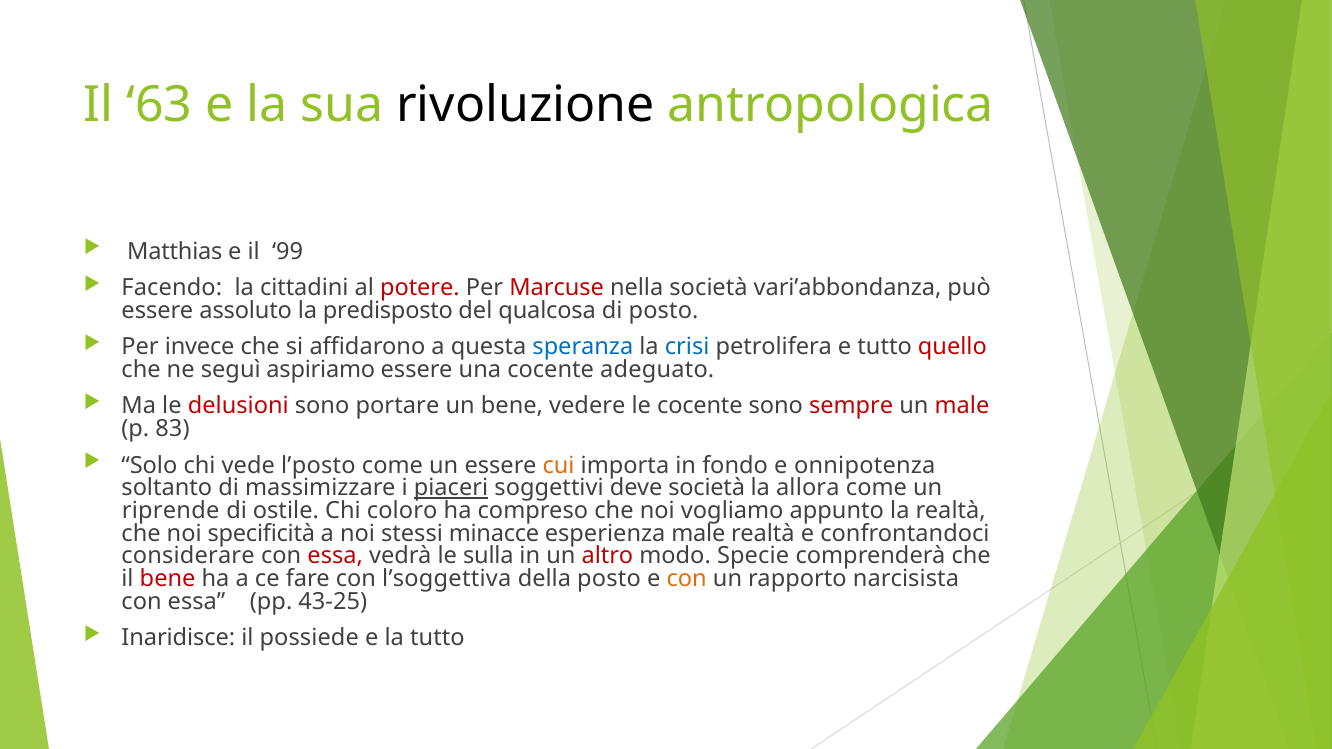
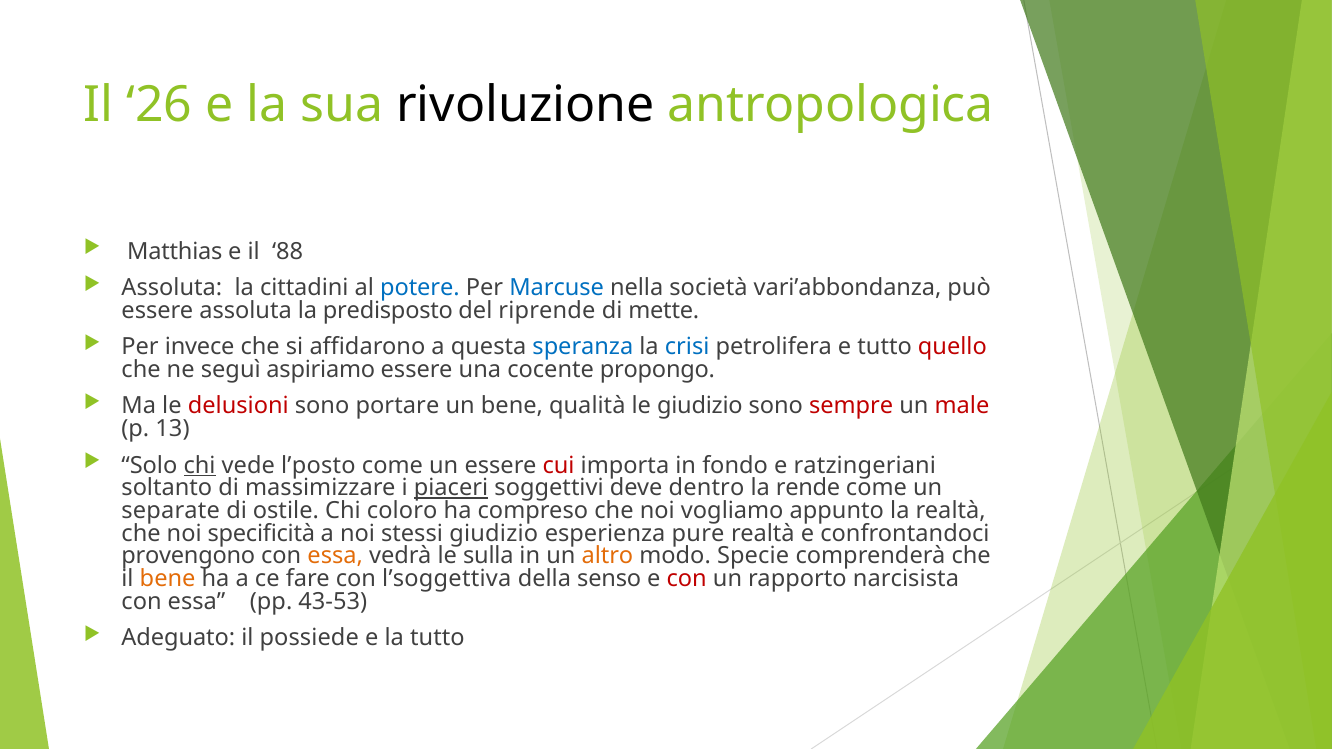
63: 63 -> 26
99: 99 -> 88
Facendo at (172, 288): Facendo -> Assoluta
potere colour: red -> blue
Marcuse colour: red -> blue
essere assoluto: assoluto -> assoluta
qualcosa: qualcosa -> riprende
di posto: posto -> mette
adeguato: adeguato -> propongo
vedere: vedere -> qualità
le cocente: cocente -> giudizio
83: 83 -> 13
chi at (200, 466) underline: none -> present
cui colour: orange -> red
onnipotenza: onnipotenza -> ratzingeriani
deve società: società -> dentro
allora: allora -> rende
riprende: riprende -> separate
stessi minacce: minacce -> giudizio
esperienza male: male -> pure
considerare: considerare -> provengono
essa at (335, 556) colour: red -> orange
altro colour: red -> orange
bene at (168, 579) colour: red -> orange
della posto: posto -> senso
con at (687, 579) colour: orange -> red
43-25: 43-25 -> 43-53
Inaridisce: Inaridisce -> Adeguato
